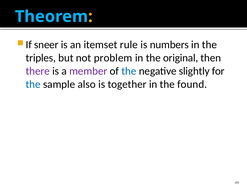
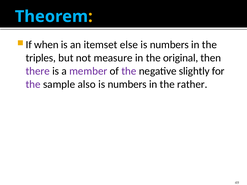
sneer: sneer -> when
rule: rule -> else
problem: problem -> measure
the at (129, 71) colour: blue -> purple
the at (33, 84) colour: blue -> purple
together at (127, 84): together -> numbers
found: found -> rather
